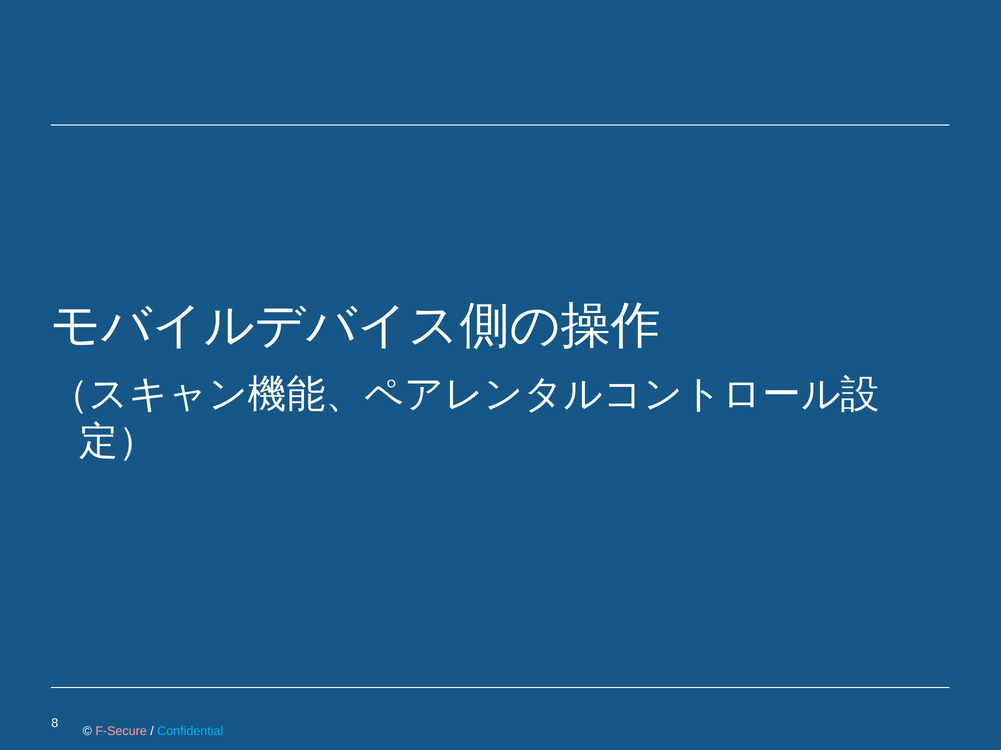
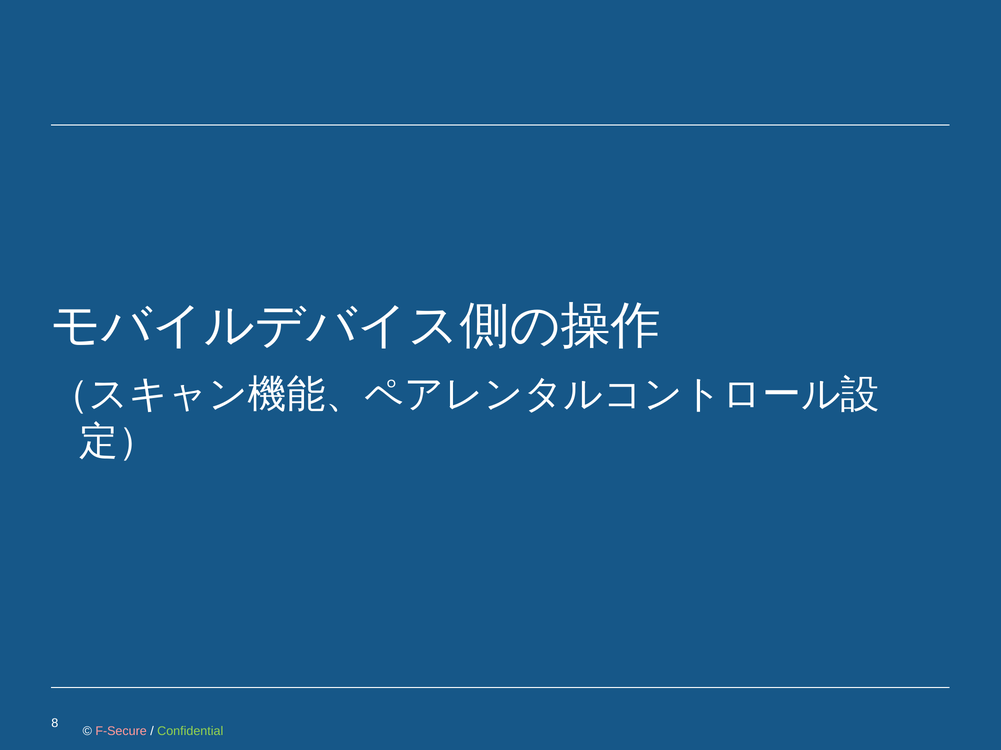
Confidential colour: light blue -> light green
